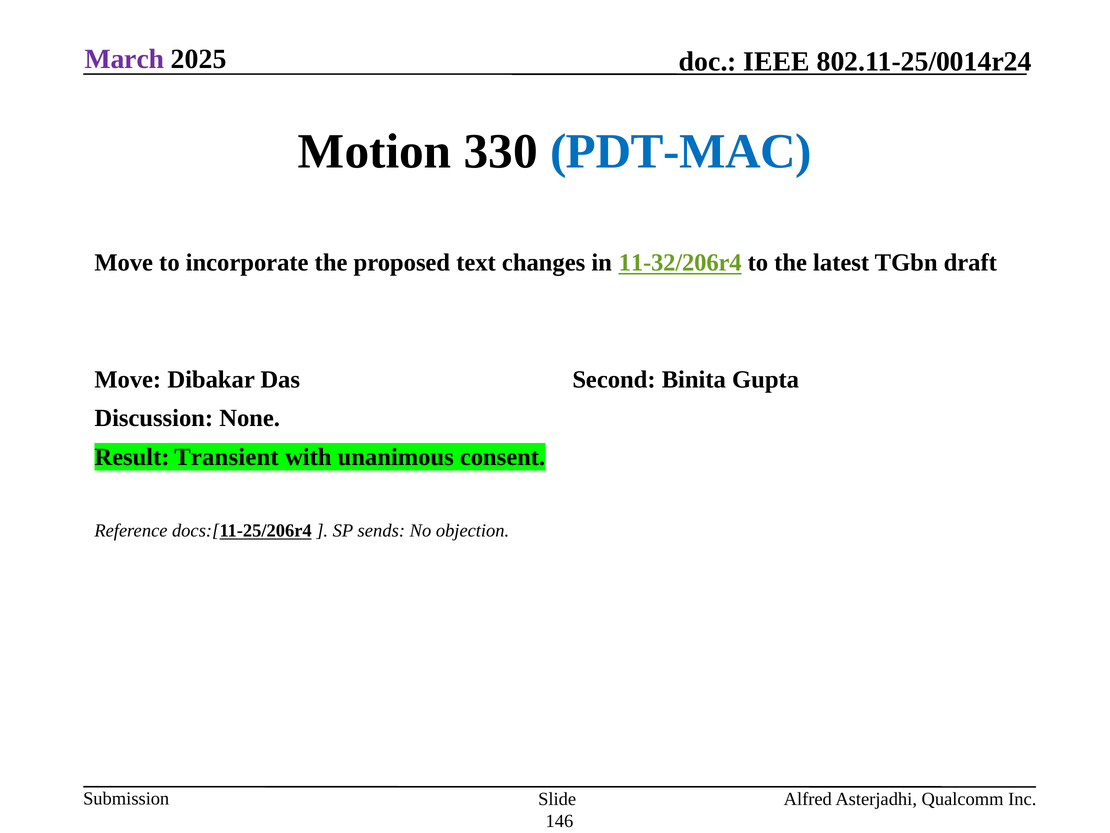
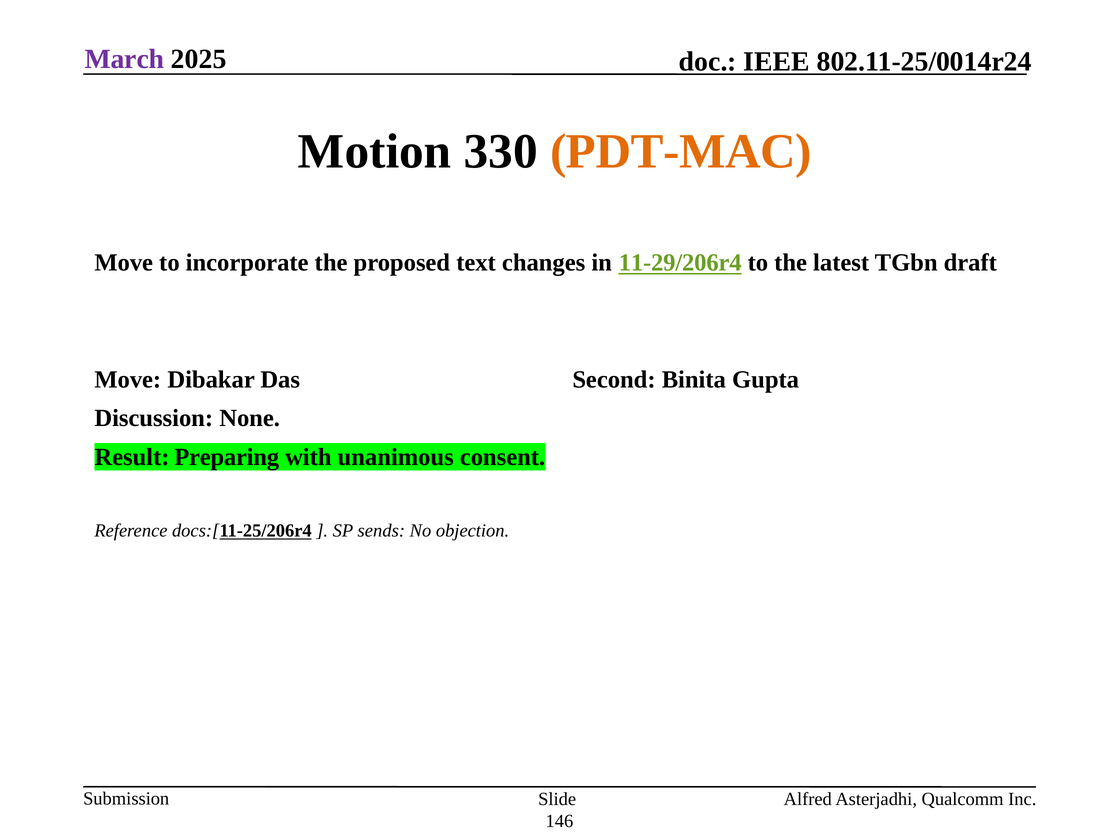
PDT-MAC colour: blue -> orange
11-32/206r4: 11-32/206r4 -> 11-29/206r4
Transient: Transient -> Preparing
